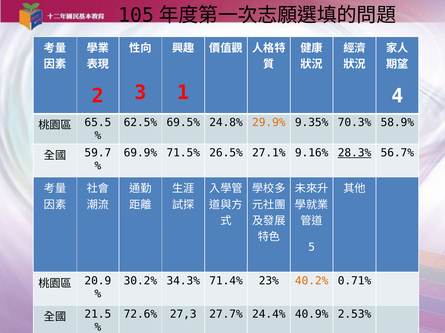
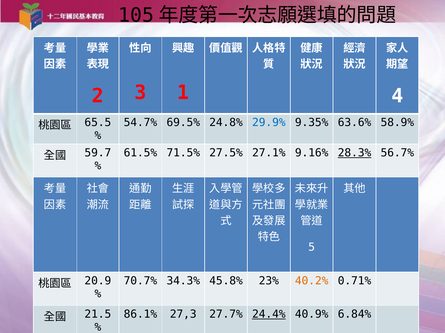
62.5%: 62.5% -> 54.7%
29.9% colour: orange -> blue
70.3%: 70.3% -> 63.6%
69.9%: 69.9% -> 61.5%
26.5%: 26.5% -> 27.5%
30.2%: 30.2% -> 70.7%
71.4%: 71.4% -> 45.8%
72.6%: 72.6% -> 86.1%
24.4% underline: none -> present
2.53%: 2.53% -> 6.84%
